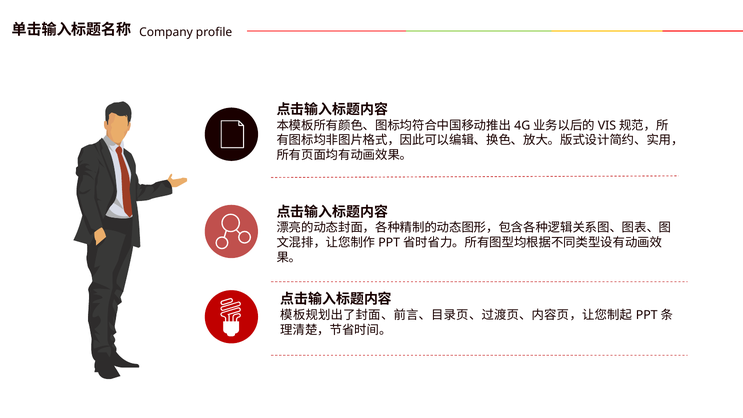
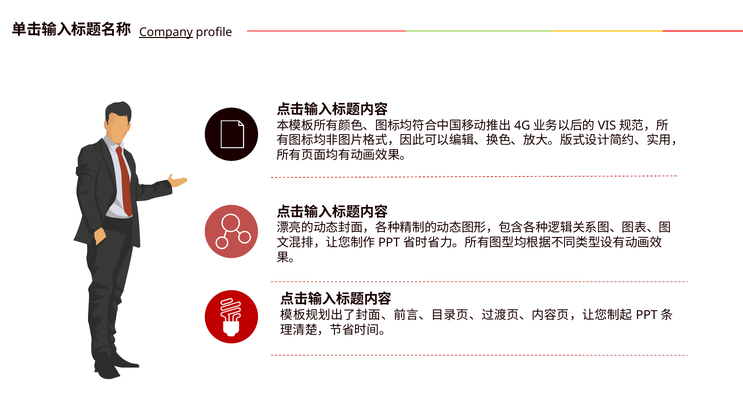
Company underline: none -> present
